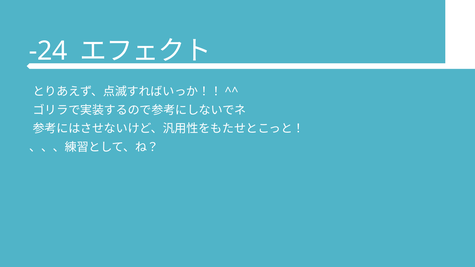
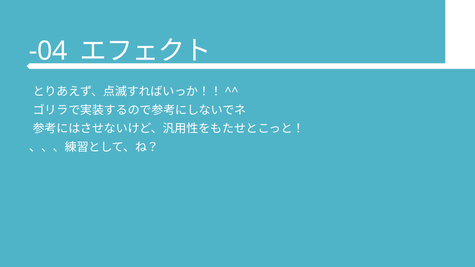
-24: -24 -> -04
